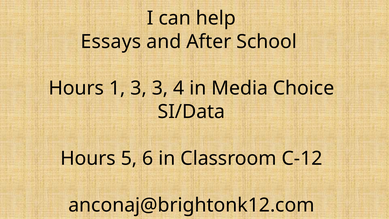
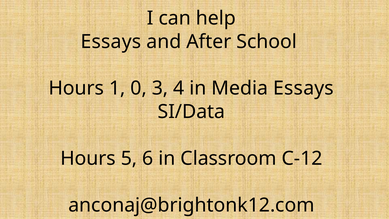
1 3: 3 -> 0
Media Choice: Choice -> Essays
